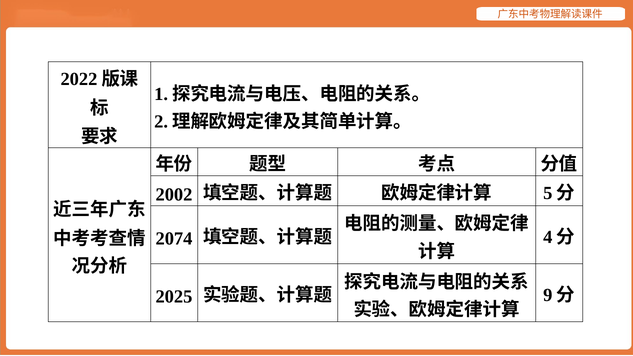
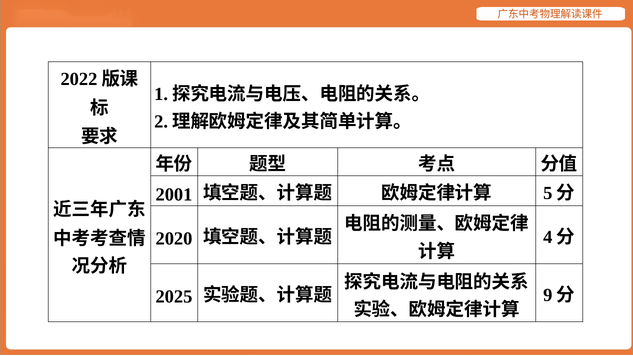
2002: 2002 -> 2001
2074: 2074 -> 2020
